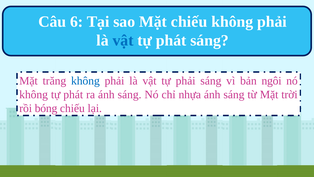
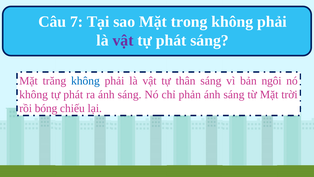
6: 6 -> 7
Mặt chiếu: chiếu -> trong
vật at (123, 40) colour: blue -> purple
tự phải: phải -> thân
nhựa: nhựa -> phản
